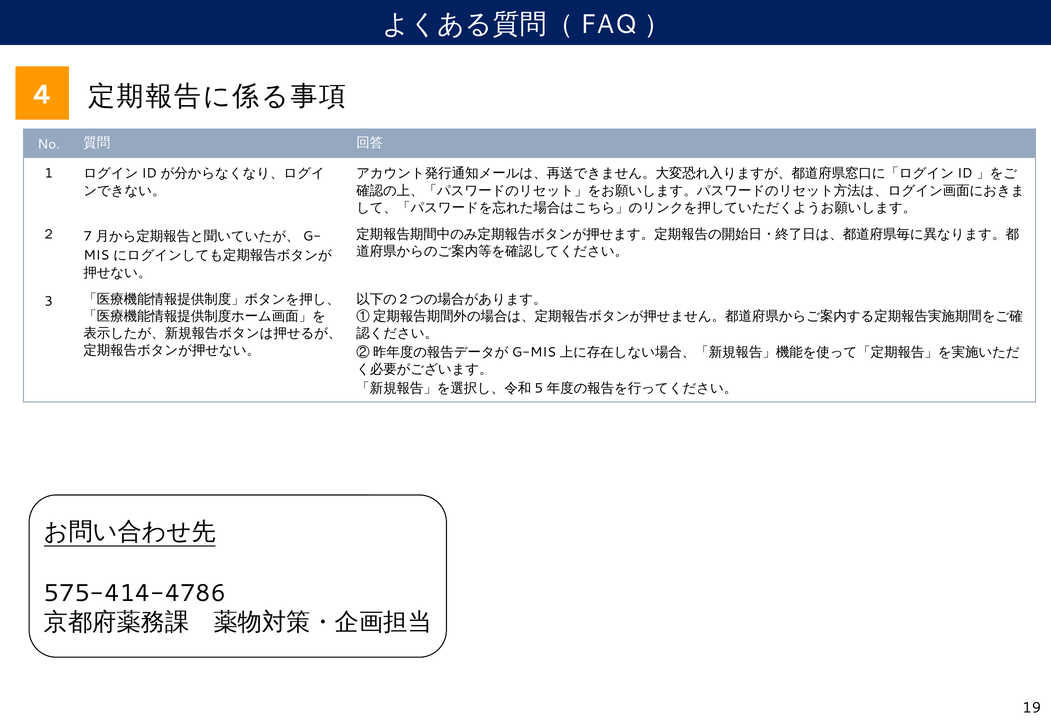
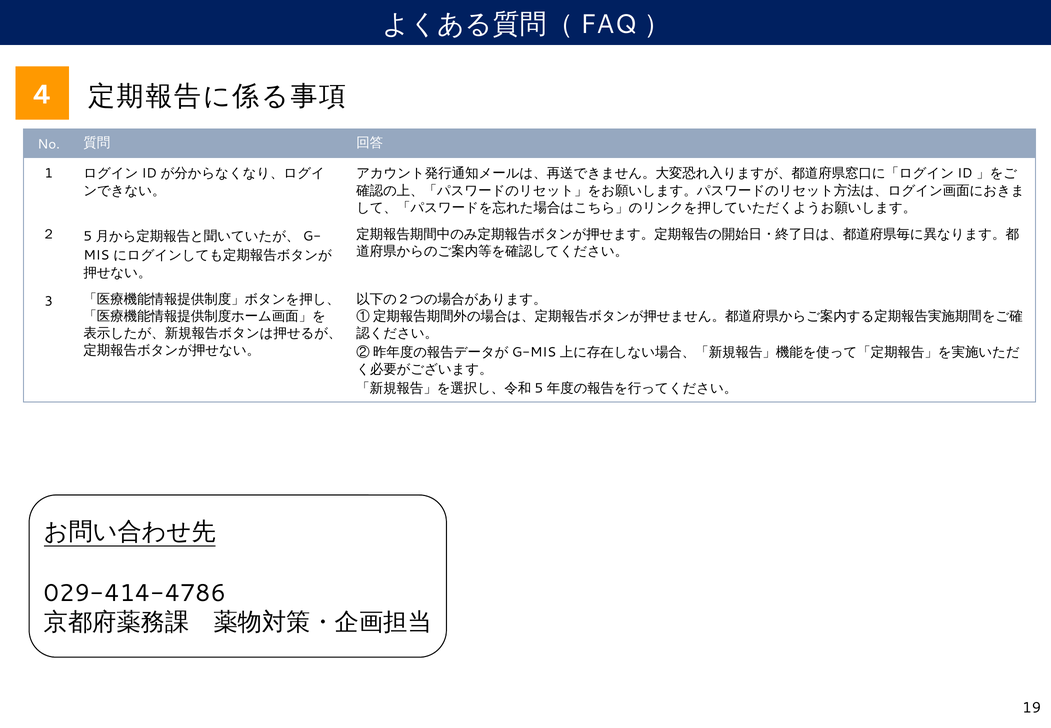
7: 7 -> 5
575-414-4786: 575-414-4786 -> 029-414-4786
